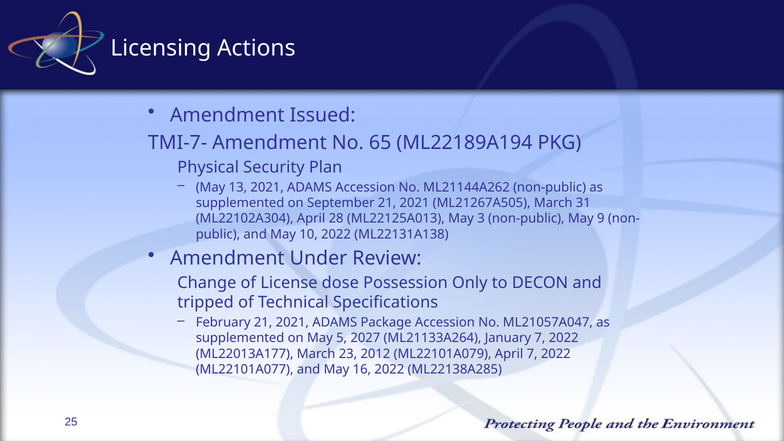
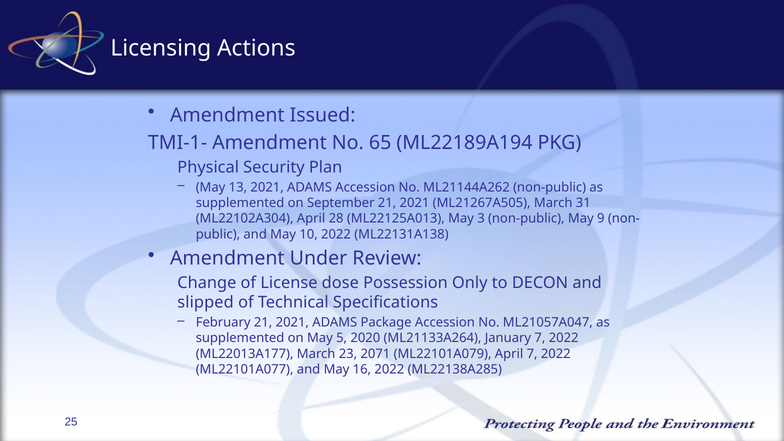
TMI-7-: TMI-7- -> TMI-1-
tripped: tripped -> slipped
2027: 2027 -> 2020
2012: 2012 -> 2071
